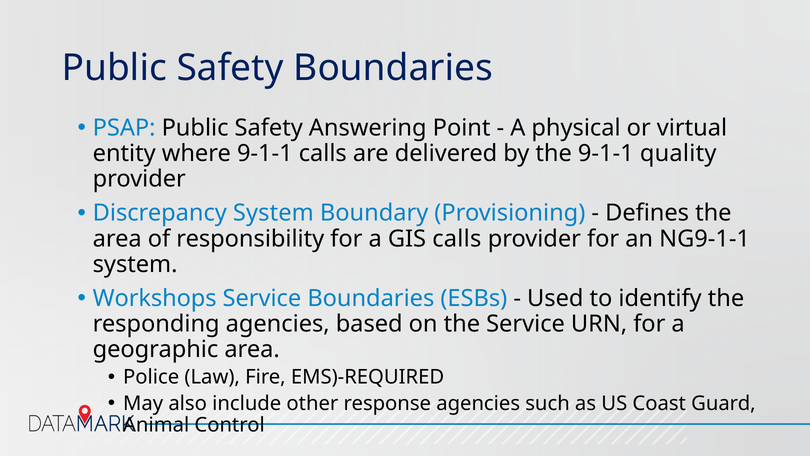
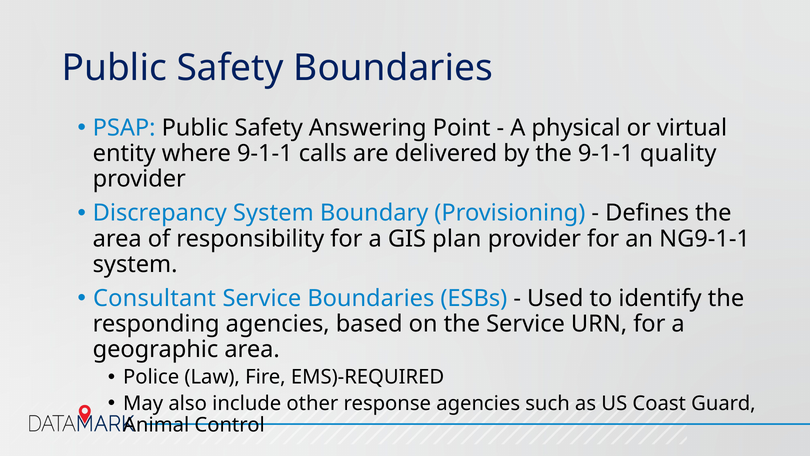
GIS calls: calls -> plan
Workshops: Workshops -> Consultant
